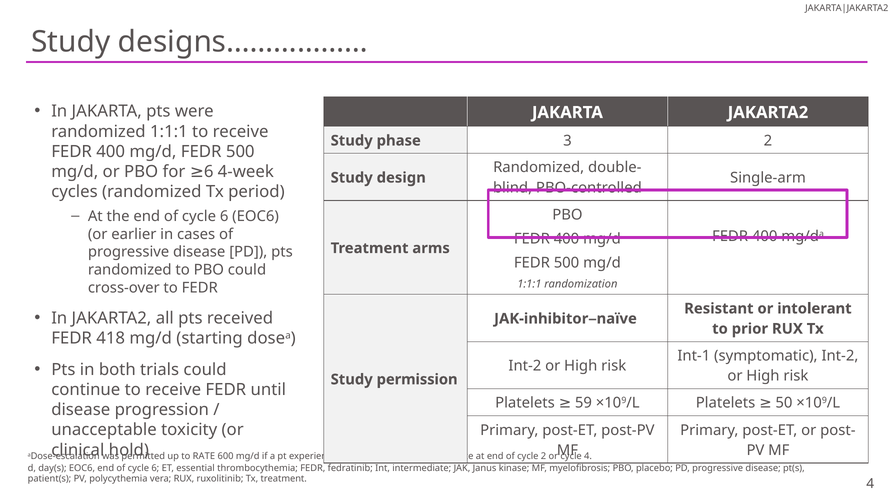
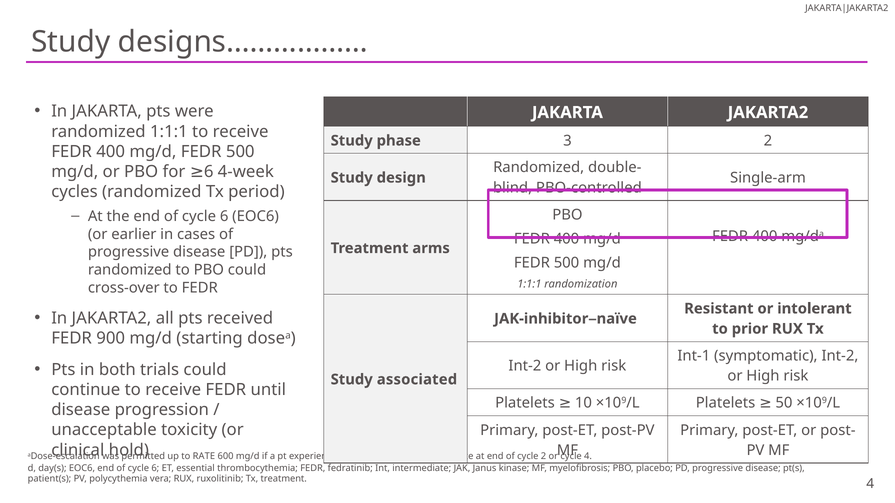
418: 418 -> 900
permission: permission -> associated
59: 59 -> 10
